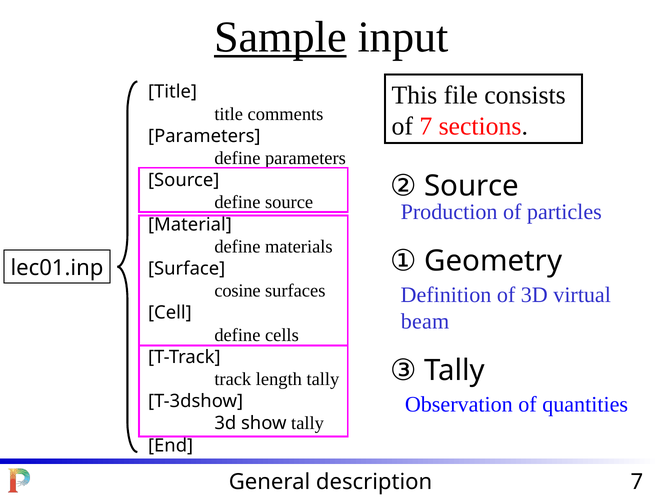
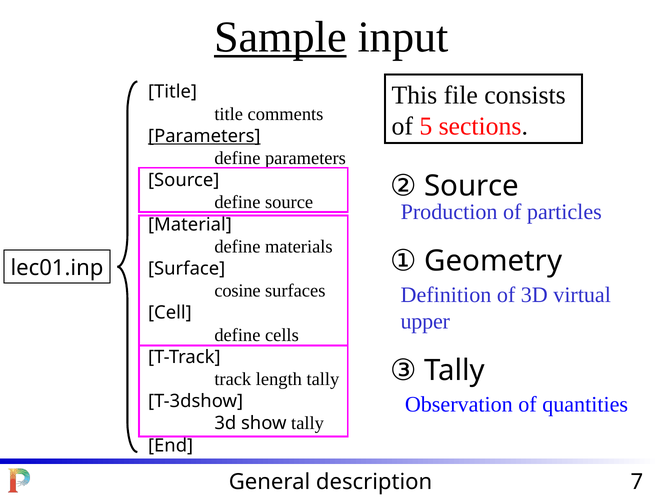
of 7: 7 -> 5
Parameters at (204, 136) underline: none -> present
beam: beam -> upper
